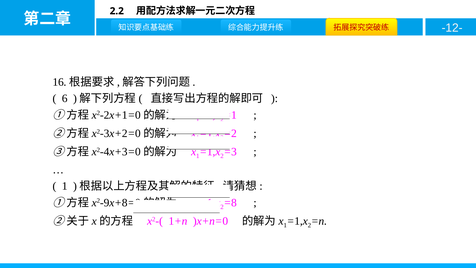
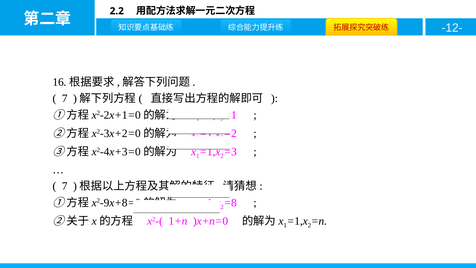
6 at (65, 98): 6 -> 7
1 at (65, 186): 1 -> 7
